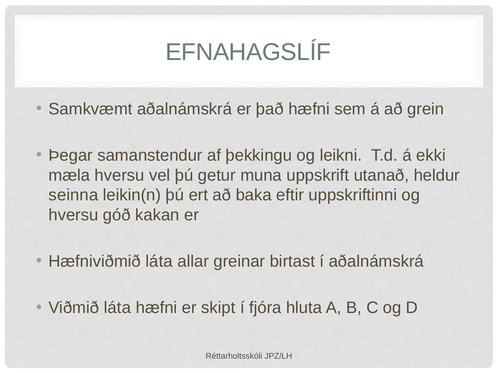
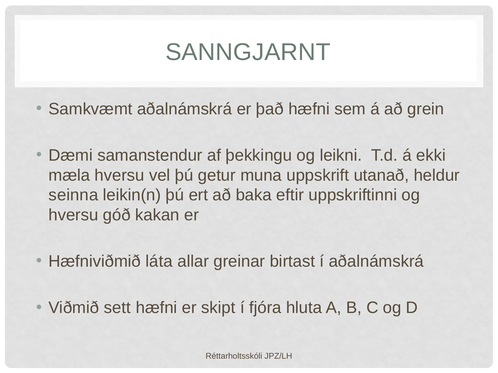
EFNAHAGSLÍF: EFNAHAGSLÍF -> SANNGJARNT
Þegar: Þegar -> Dæmi
Viðmið láta: láta -> sett
